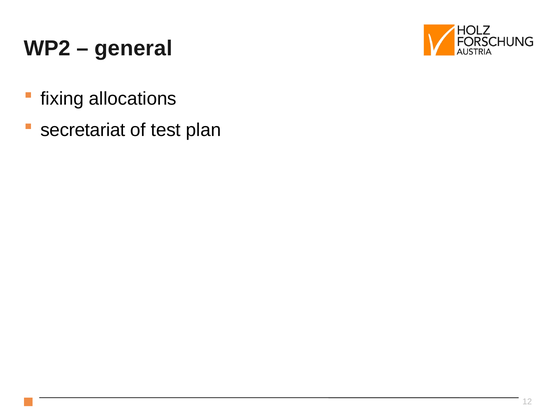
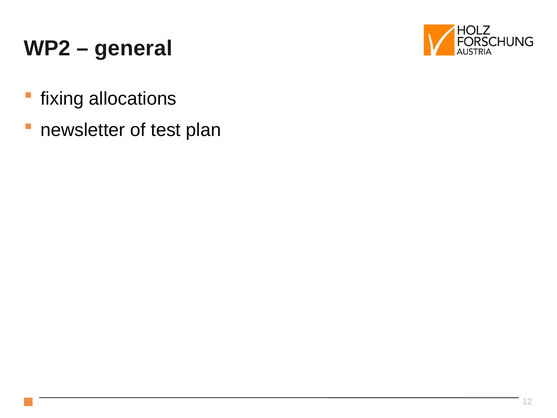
secretariat: secretariat -> newsletter
